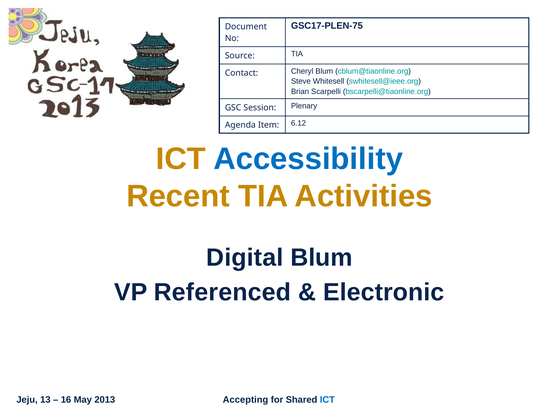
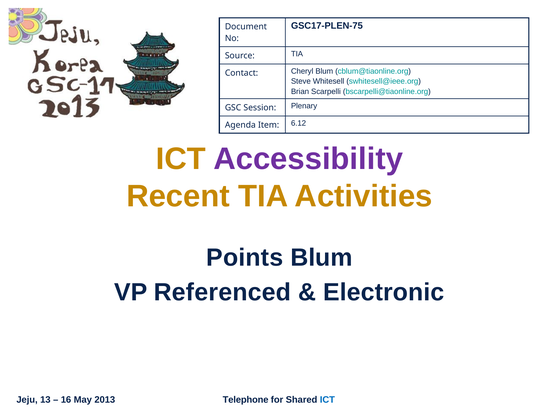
Accessibility colour: blue -> purple
Digital: Digital -> Points
Accepting: Accepting -> Telephone
